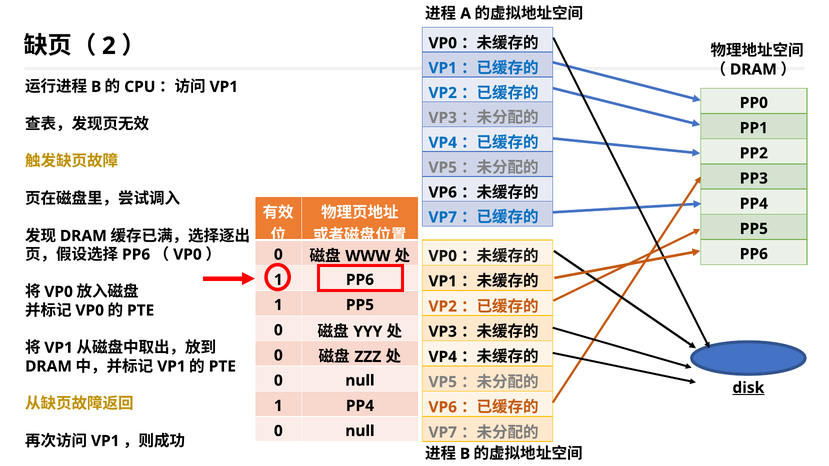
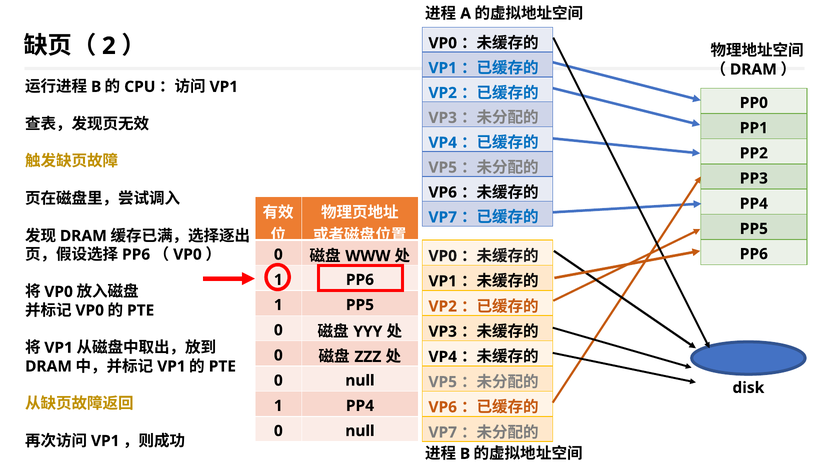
disk underline: present -> none
